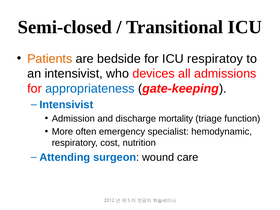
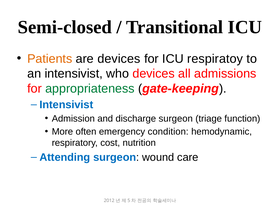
are bedside: bedside -> devices
appropriateness colour: blue -> green
discharge mortality: mortality -> surgeon
specialist: specialist -> condition
